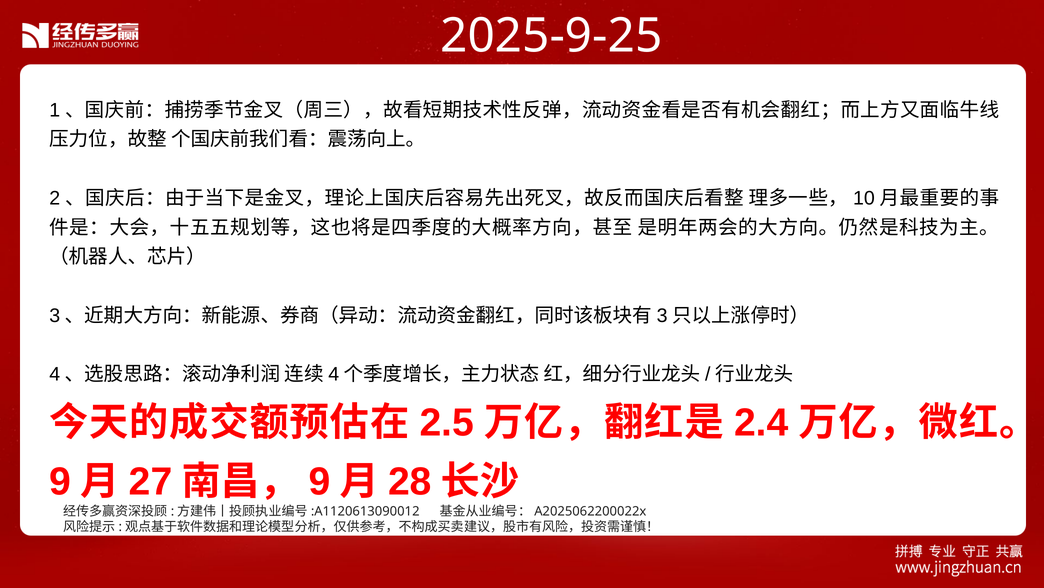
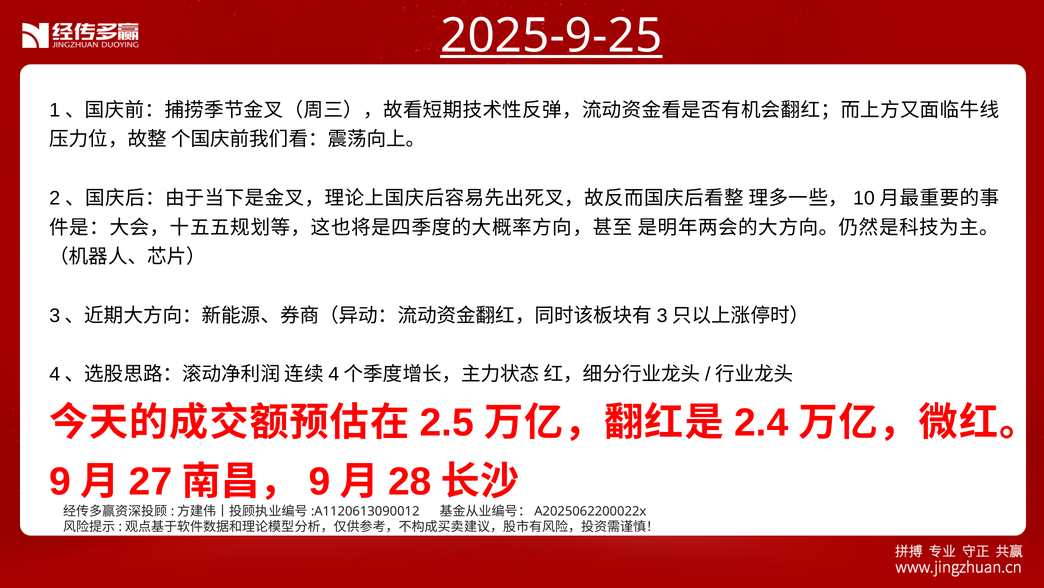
2025-9-25 underline: none -> present
